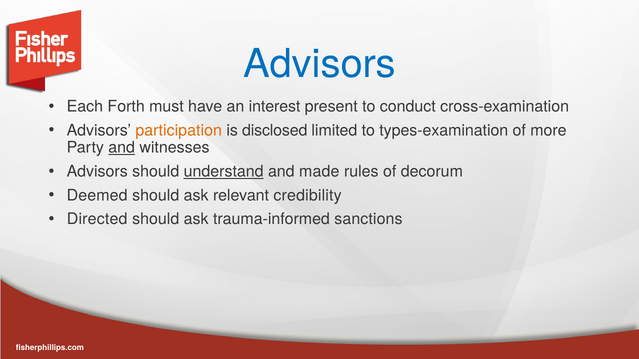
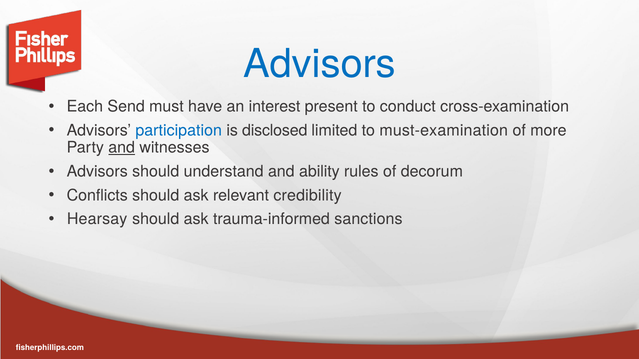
Forth: Forth -> Send
participation colour: orange -> blue
types-examination: types-examination -> must-examination
understand underline: present -> none
made: made -> ability
Deemed: Deemed -> Conflicts
Directed: Directed -> Hearsay
